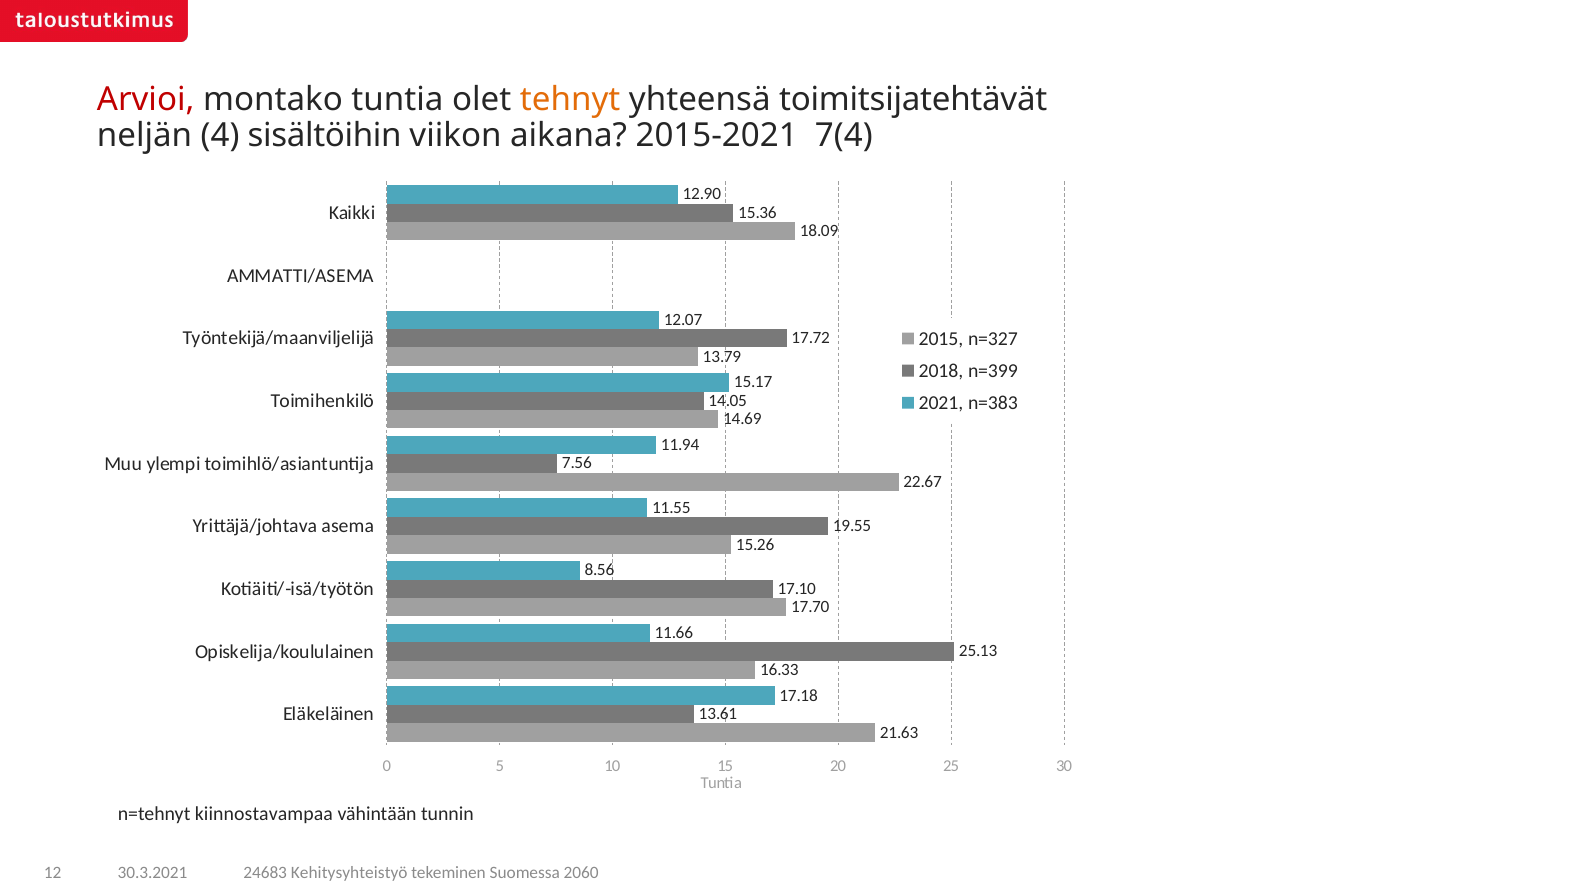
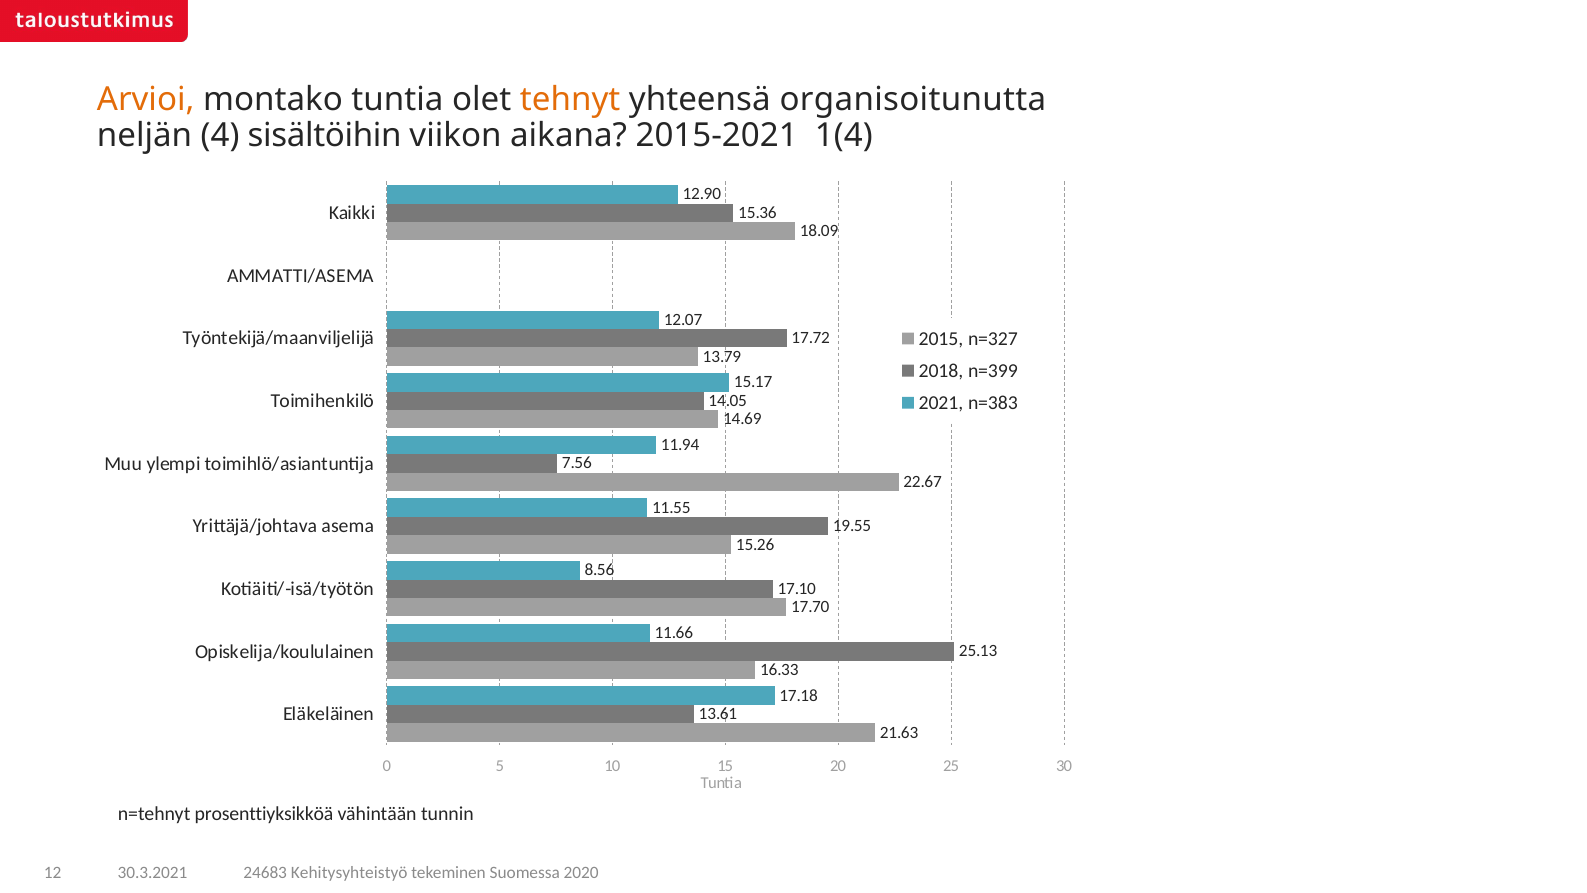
Arvioi colour: red -> orange
toimitsijatehtävät: toimitsijatehtävät -> organisoitunutta
7(4: 7(4 -> 1(4
kiinnostavampaa: kiinnostavampaa -> prosenttiyksikköä
2060: 2060 -> 2020
